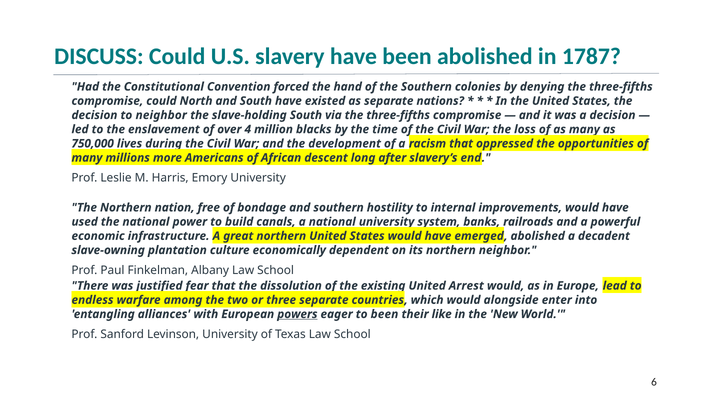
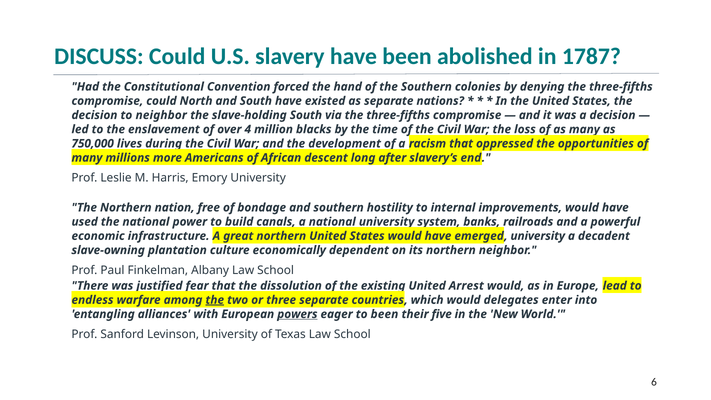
emerged abolished: abolished -> university
the at (215, 300) underline: none -> present
alongside: alongside -> delegates
like: like -> five
